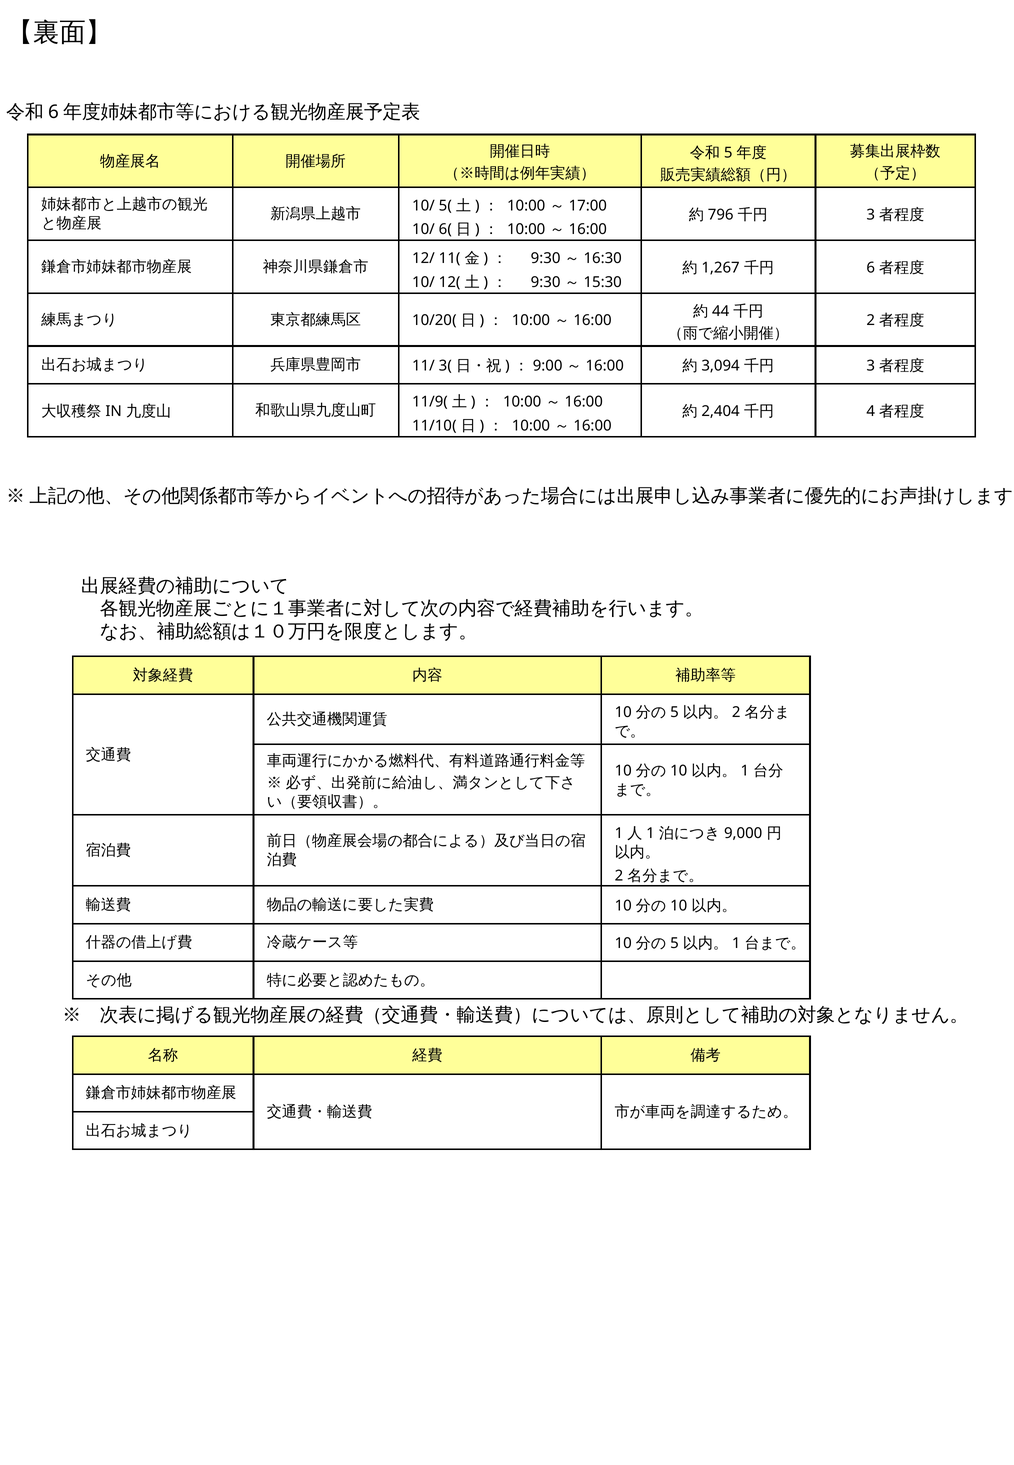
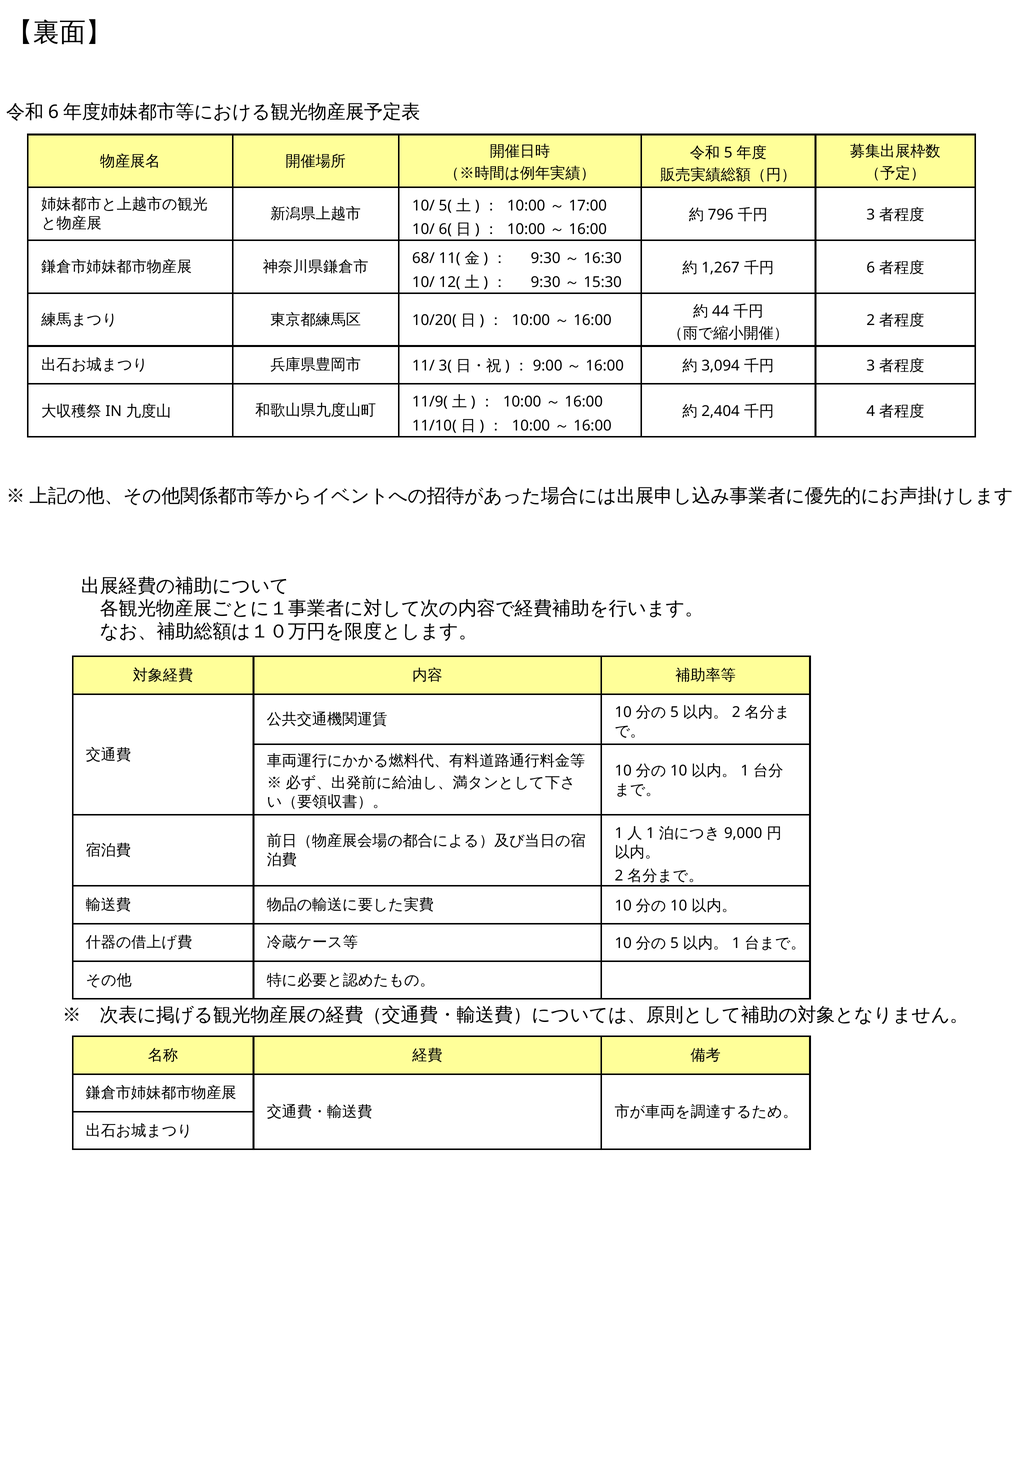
12/: 12/ -> 68/
